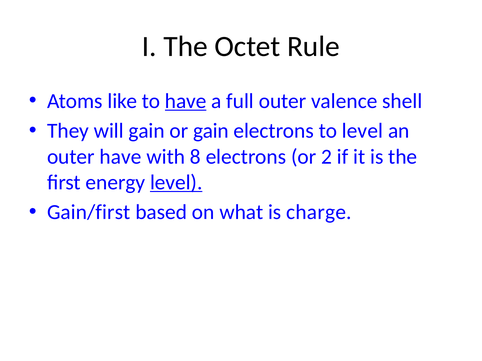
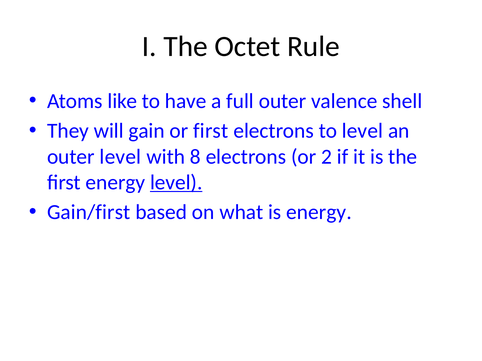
have at (186, 101) underline: present -> none
or gain: gain -> first
outer have: have -> level
is charge: charge -> energy
